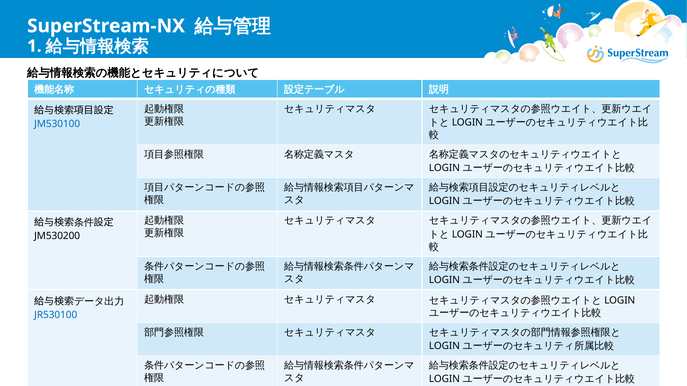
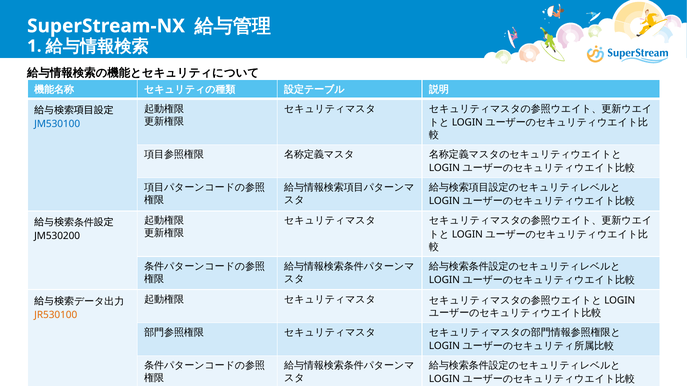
JR530100 colour: blue -> orange
